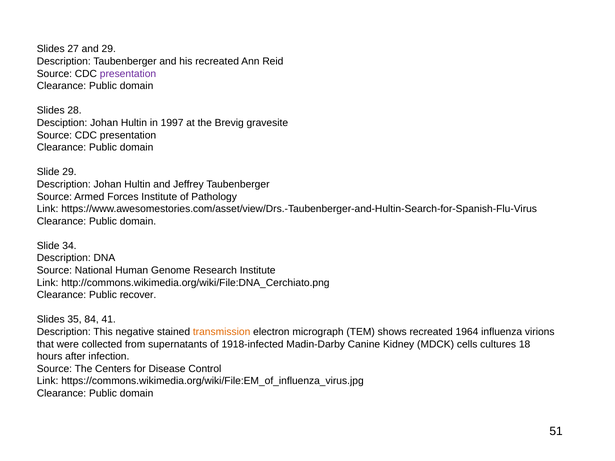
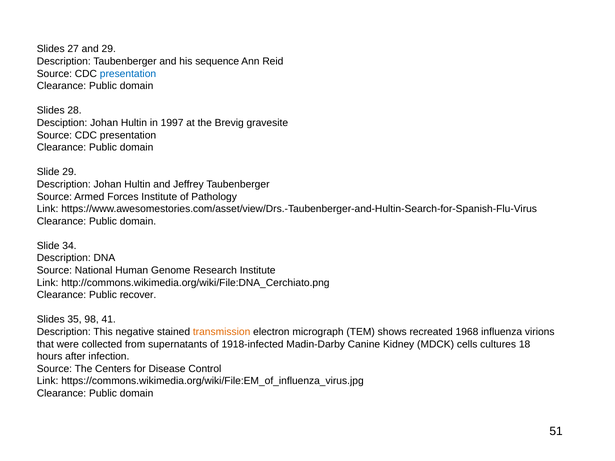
his recreated: recreated -> sequence
presentation at (128, 74) colour: purple -> blue
84: 84 -> 98
1964: 1964 -> 1968
